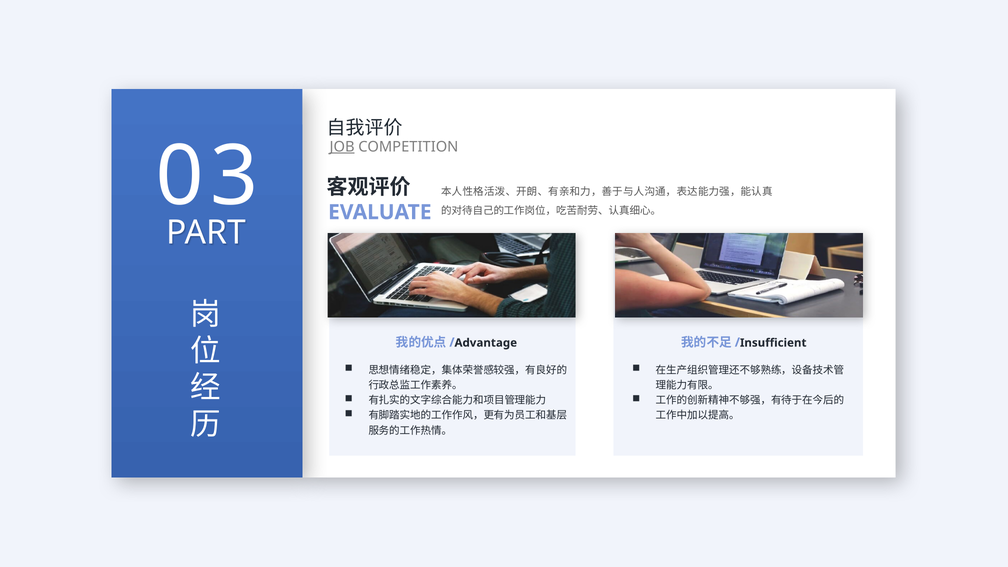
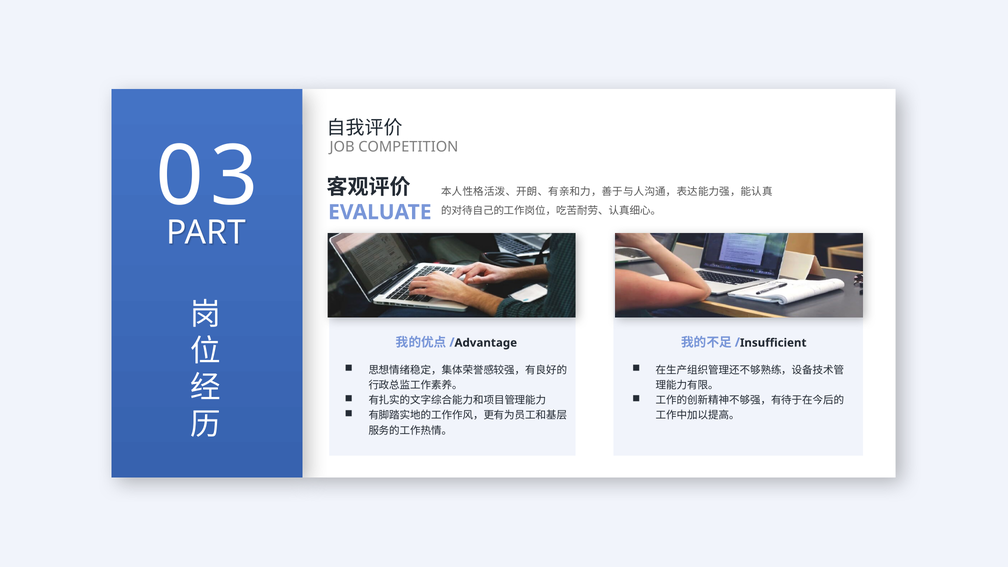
JOB underline: present -> none
